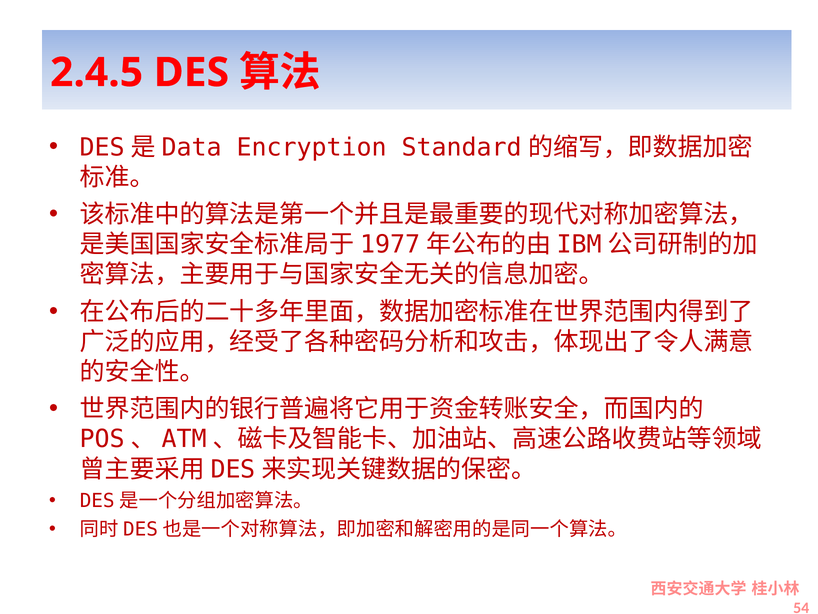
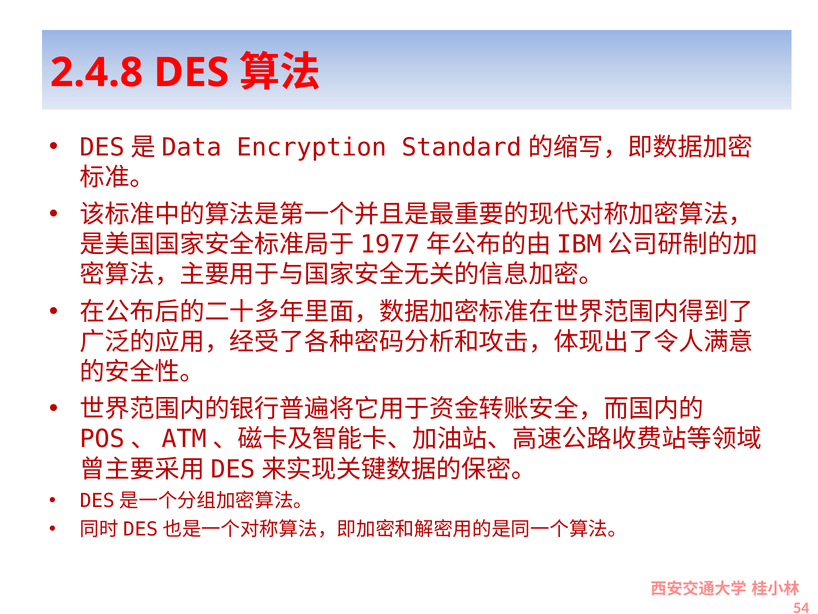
2.4.5: 2.4.5 -> 2.4.8
